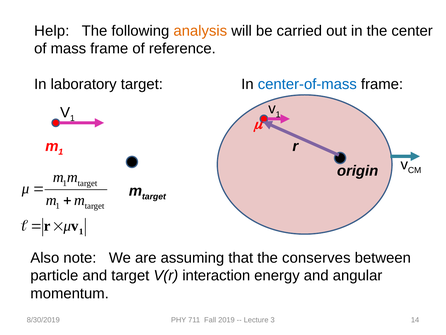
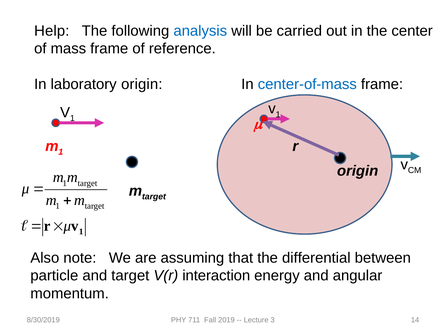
analysis colour: orange -> blue
laboratory target: target -> origin
conserves: conserves -> differential
